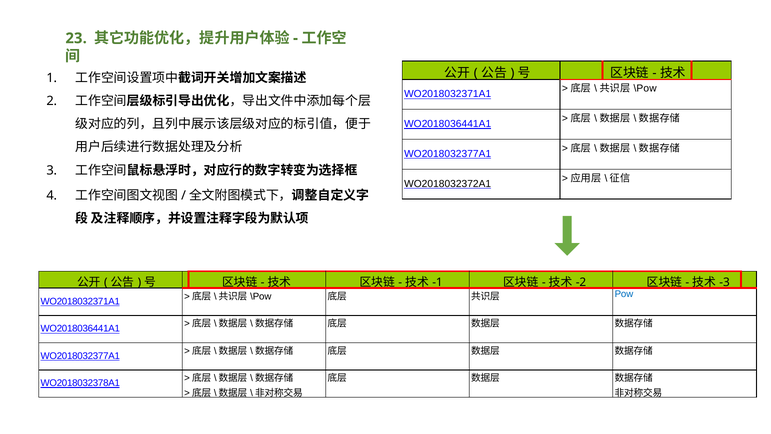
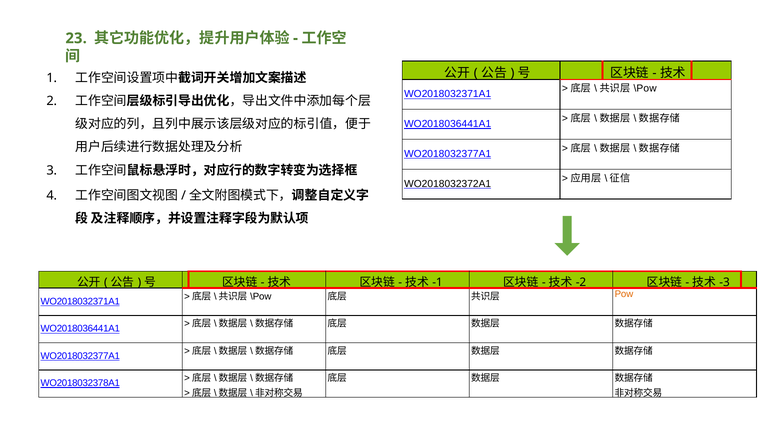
Pow colour: blue -> orange
